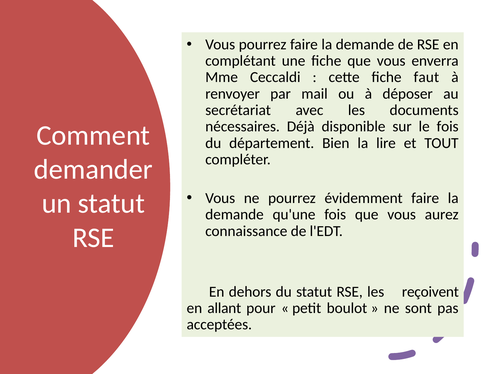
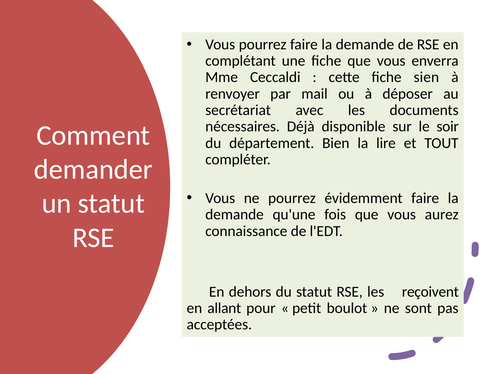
faut: faut -> sien
le fois: fois -> soir
